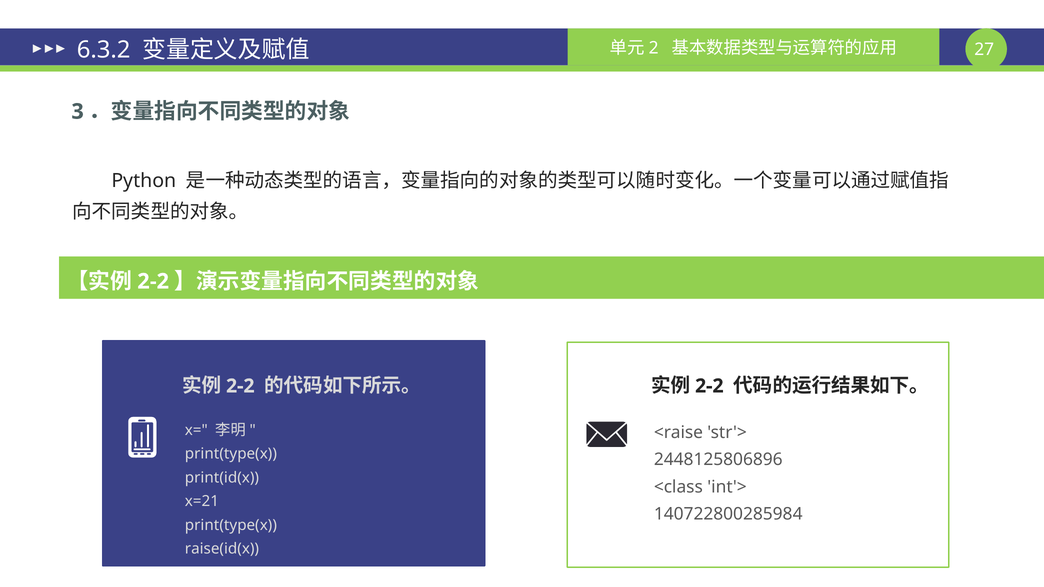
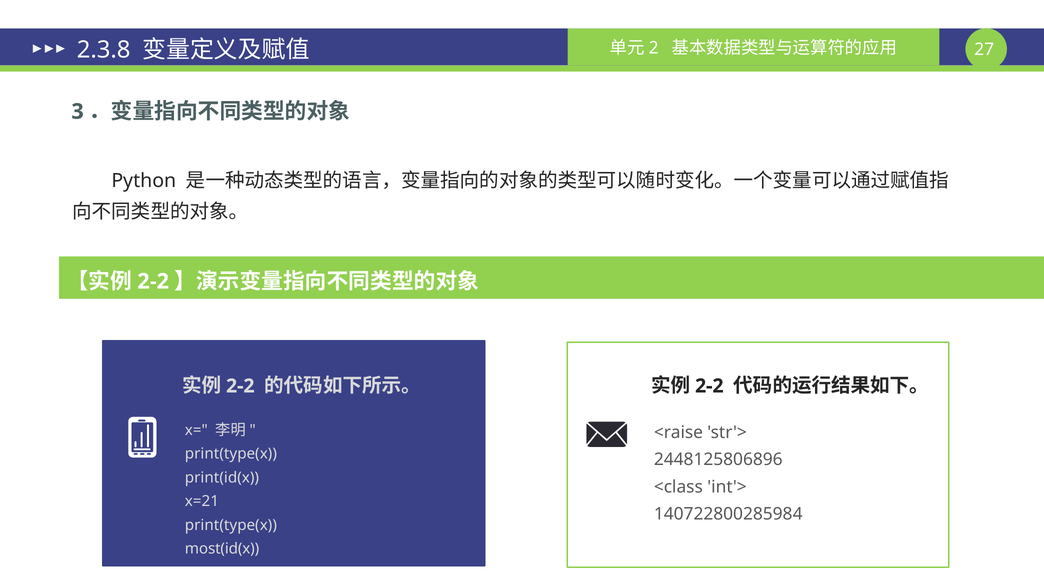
6.3.2: 6.3.2 -> 2.3.8
raise(id(x: raise(id(x -> most(id(x
